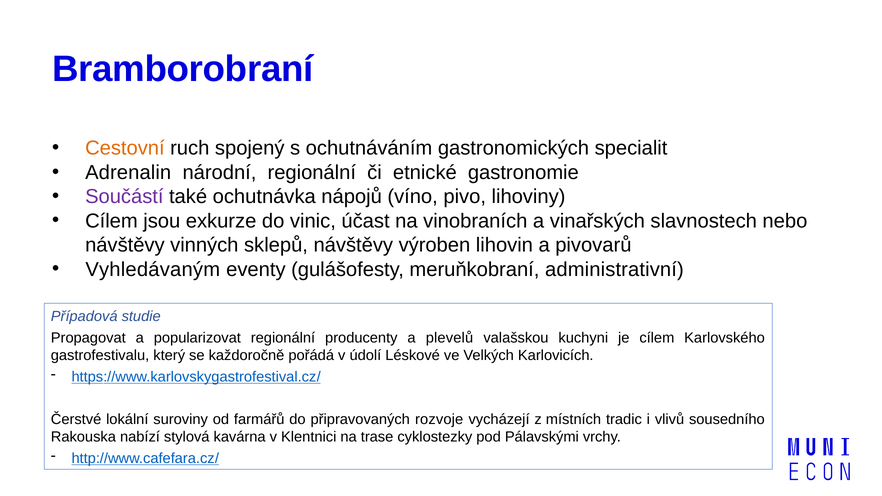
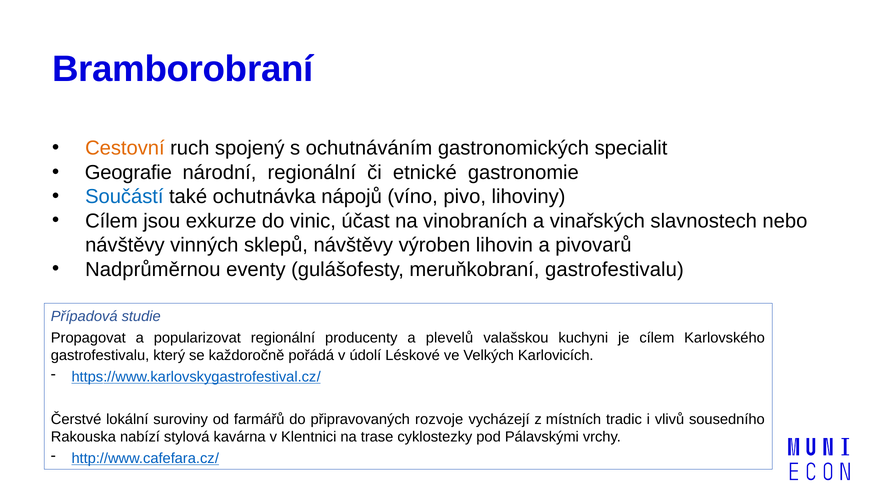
Adrenalin: Adrenalin -> Geografie
Součástí colour: purple -> blue
Vyhledávaným: Vyhledávaným -> Nadprůměrnou
meruňkobraní administrativní: administrativní -> gastrofestivalu
